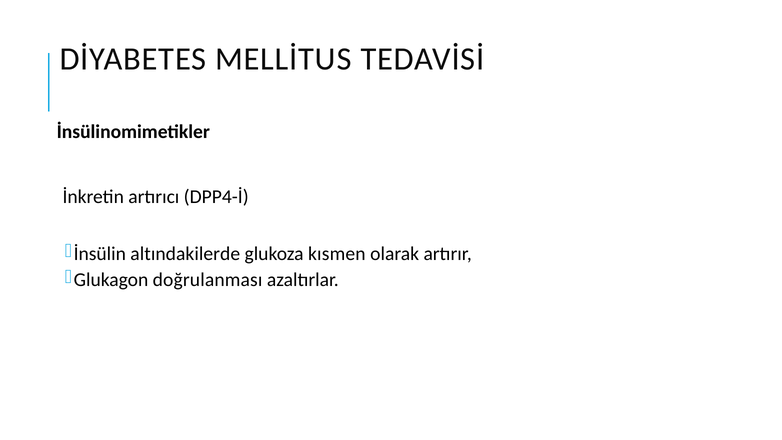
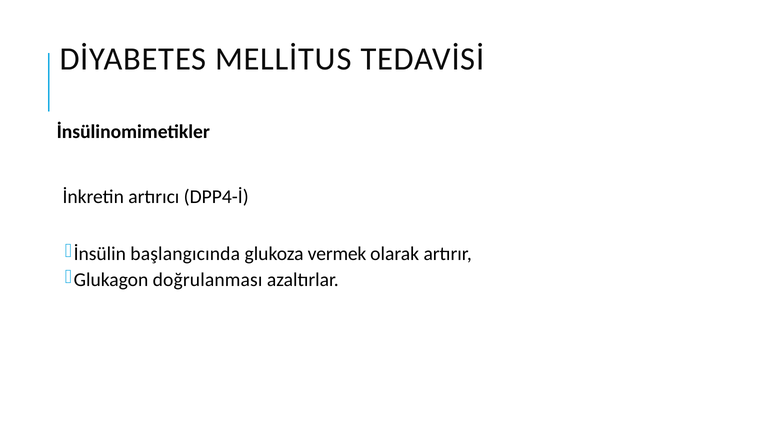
altındakilerde: altındakilerde -> başlangıcında
kısmen: kısmen -> vermek
